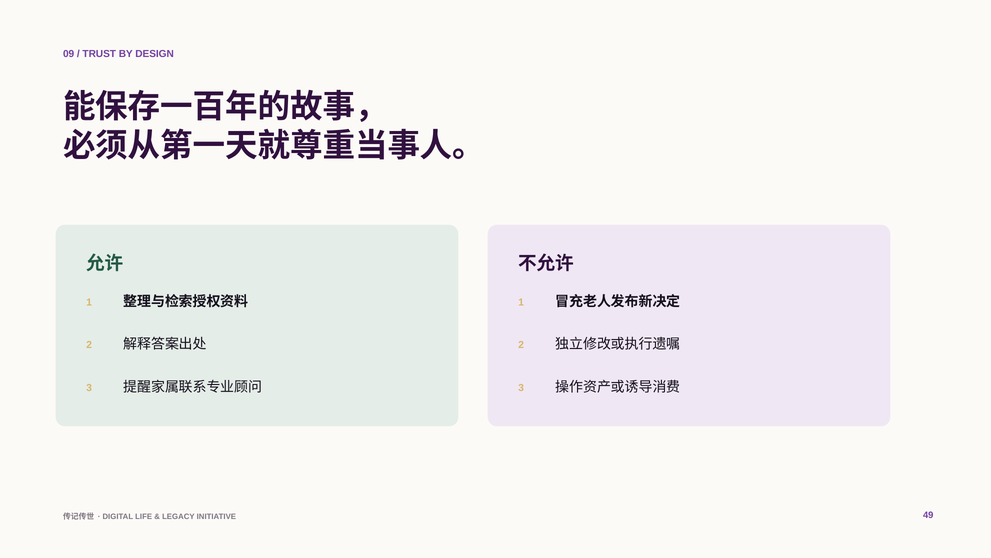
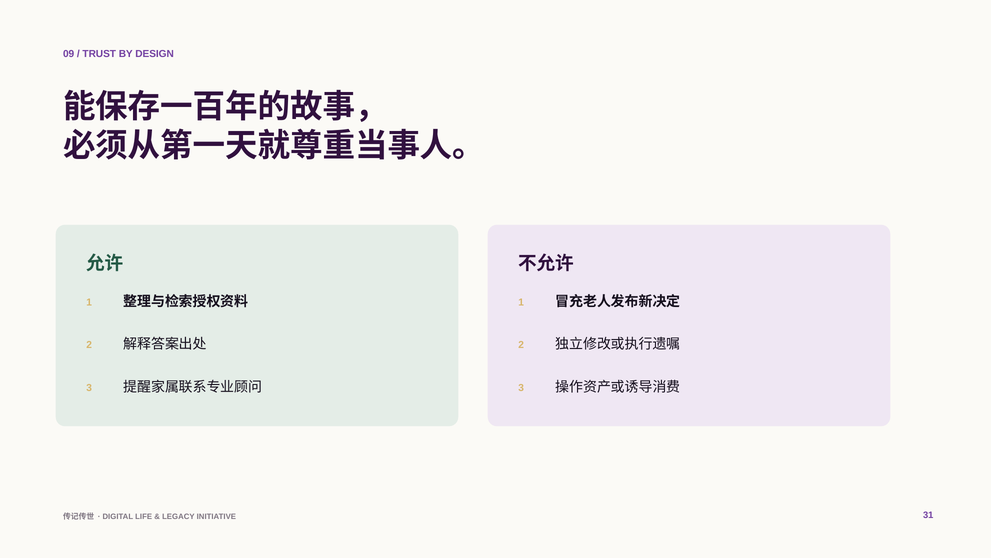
49: 49 -> 31
